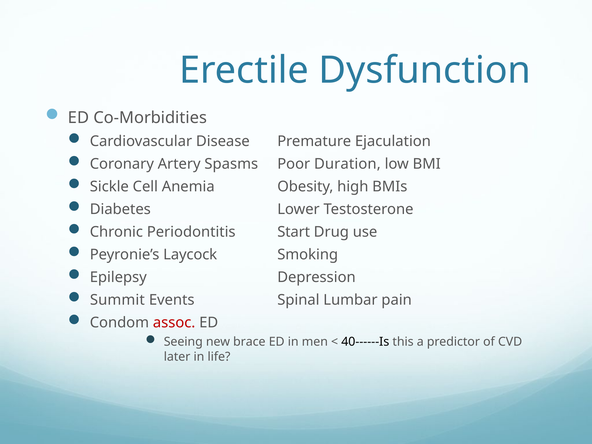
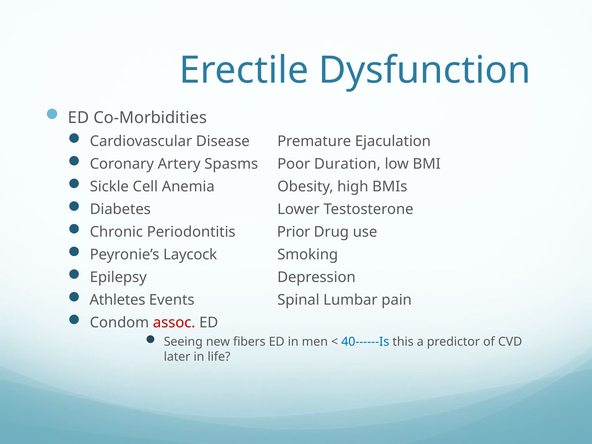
Start: Start -> Prior
Summit: Summit -> Athletes
brace: brace -> fibers
40------Is colour: black -> blue
